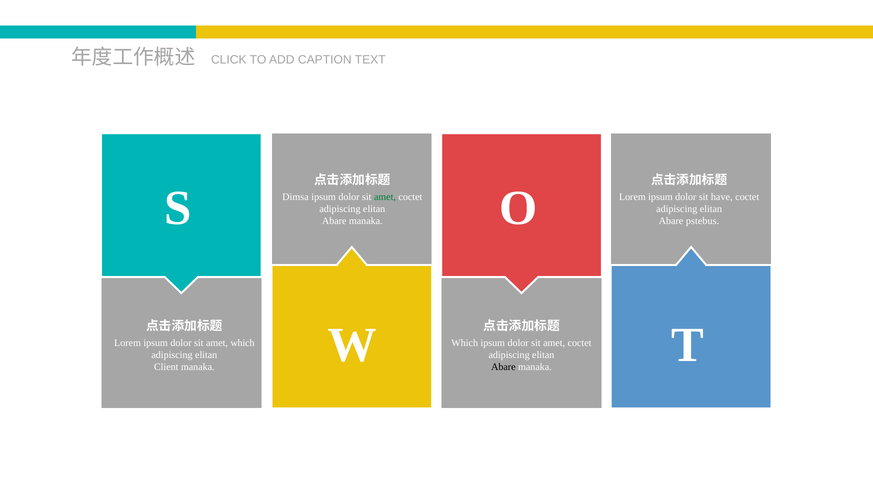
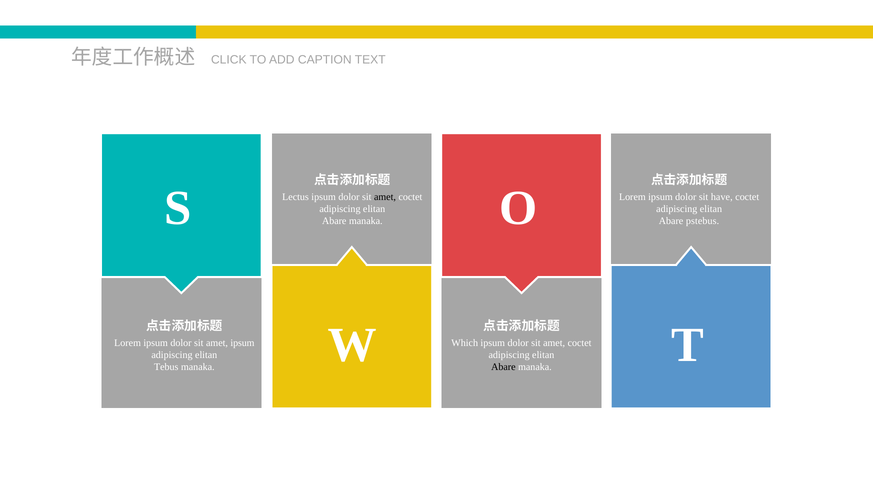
Dimsa: Dimsa -> Lectus
amet at (385, 197) colour: green -> black
amet which: which -> ipsum
Client: Client -> Tebus
